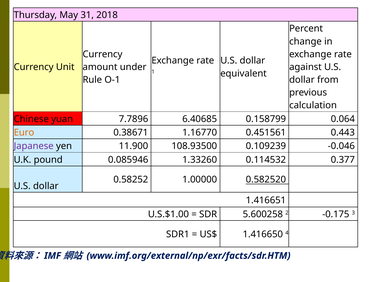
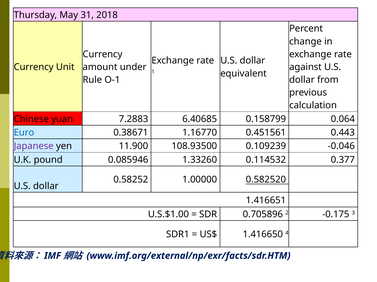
7.7896: 7.7896 -> 7.2883
Euro colour: orange -> blue
5.600258: 5.600258 -> 0.705896
